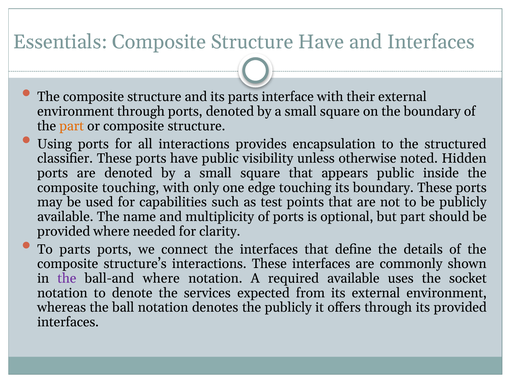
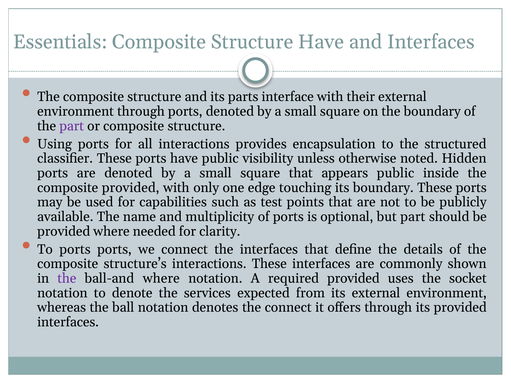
part at (72, 126) colour: orange -> purple
composite touching: touching -> provided
To parts: parts -> ports
required available: available -> provided
the publicly: publicly -> connect
